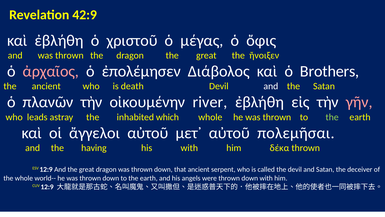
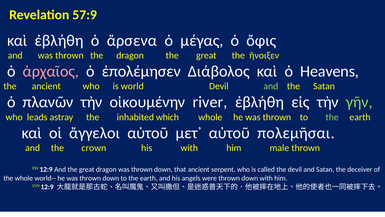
42:9: 42:9 -> 57:9
χριστοῦ: χριστοῦ -> ἄρσενα
Brothers: Brothers -> Heavens
death: death -> world
and at (271, 86) colour: white -> light green
γῆν colour: pink -> light green
having: having -> crown
δέκα: δέκα -> male
